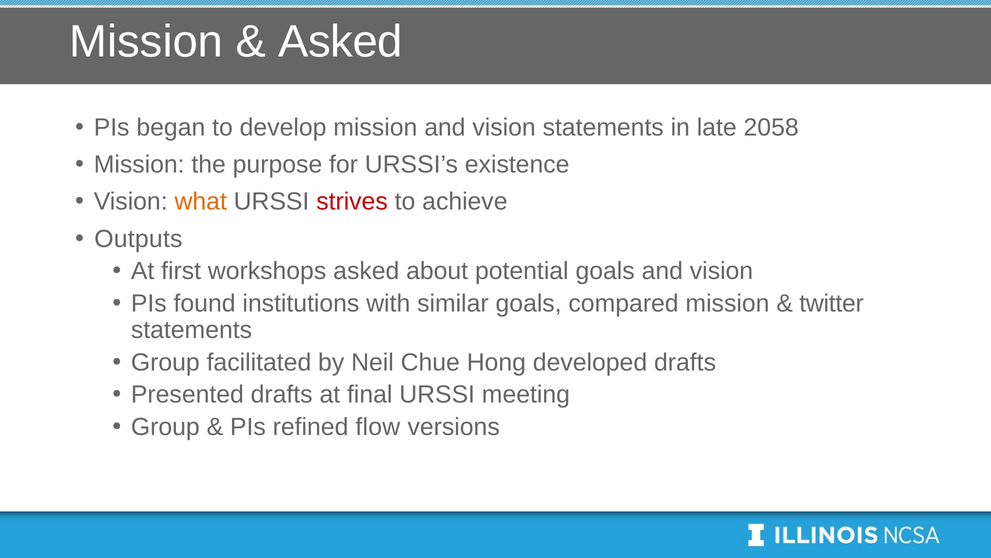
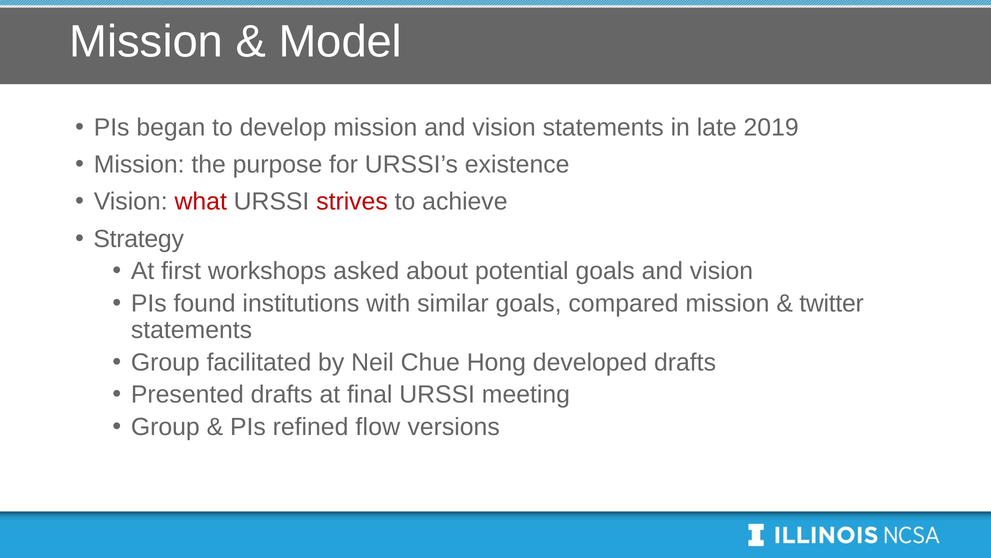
Asked at (340, 42): Asked -> Model
2058: 2058 -> 2019
what colour: orange -> red
Outputs: Outputs -> Strategy
